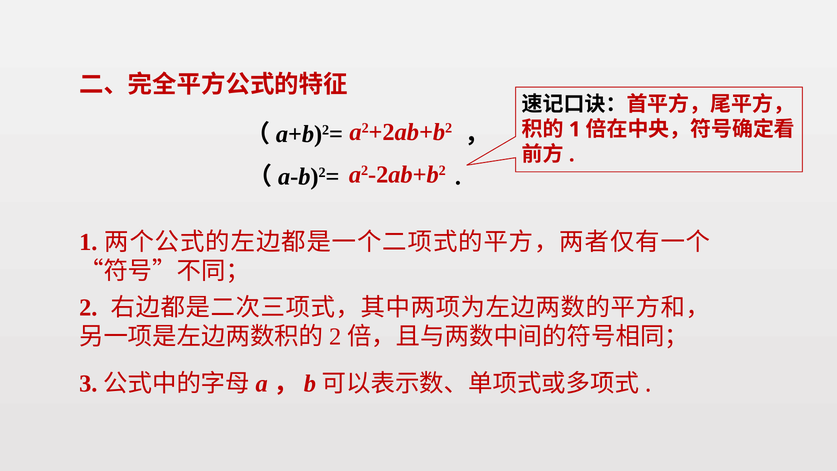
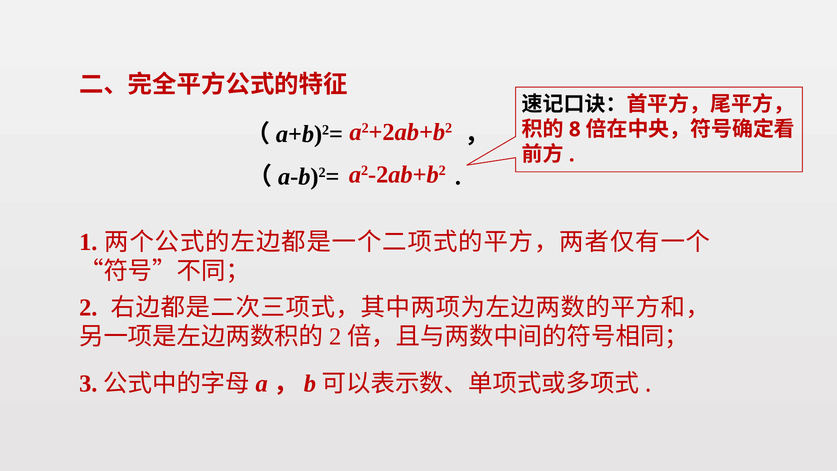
1 at (575, 129): 1 -> 8
